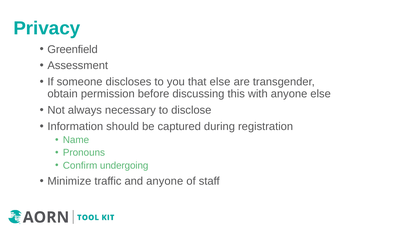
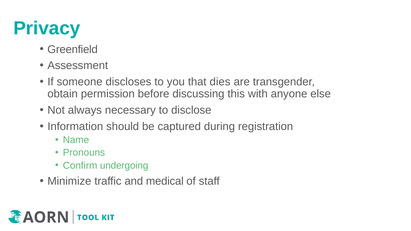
that else: else -> dies
and anyone: anyone -> medical
